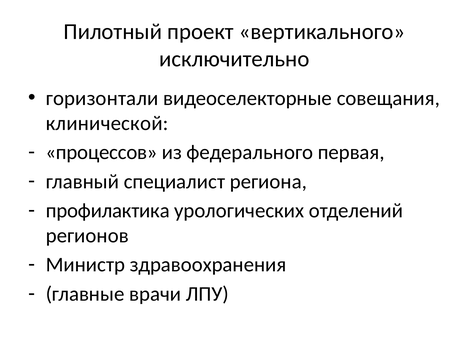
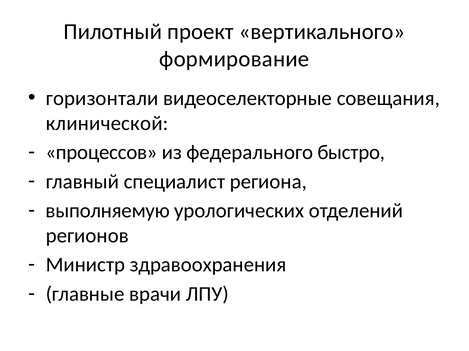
исключительно: исключительно -> формирование
первая: первая -> быстро
профилактика: профилактика -> выполняемую
